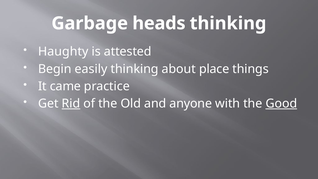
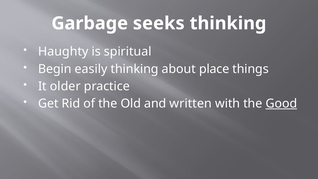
heads: heads -> seeks
attested: attested -> spiritual
came: came -> older
Rid underline: present -> none
anyone: anyone -> written
